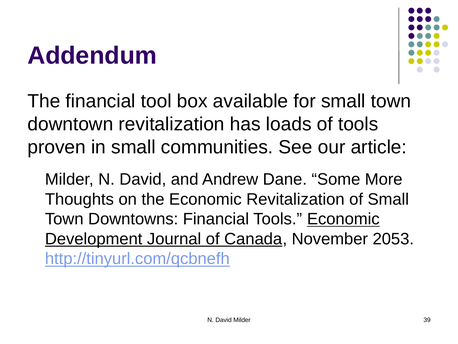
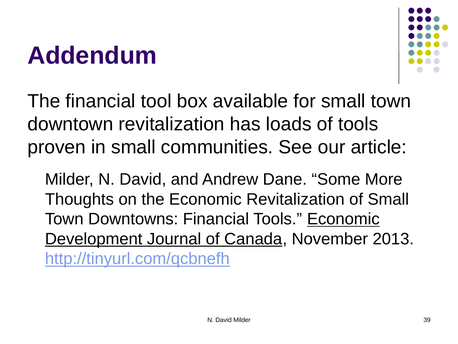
2053: 2053 -> 2013
